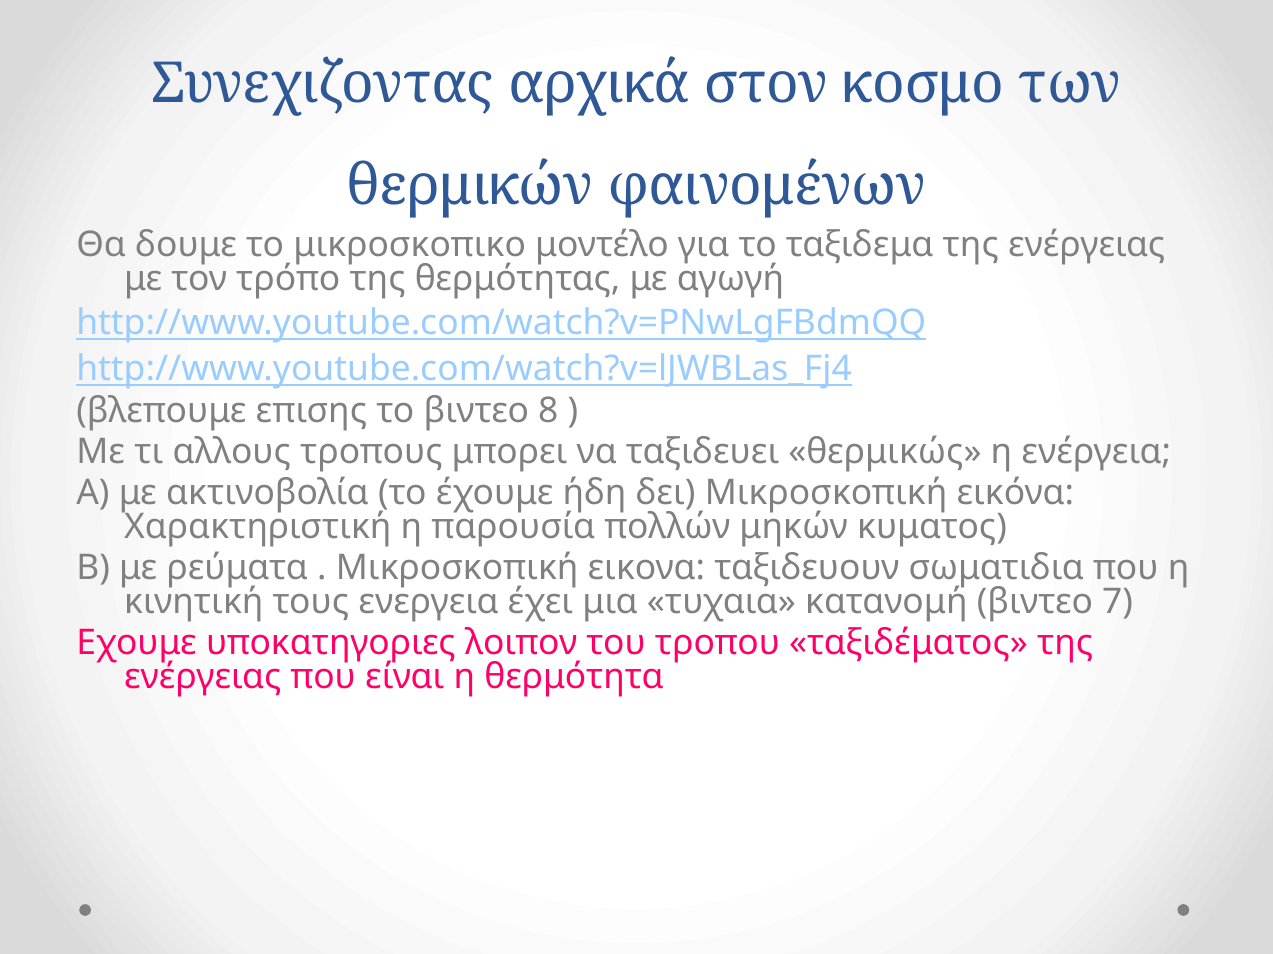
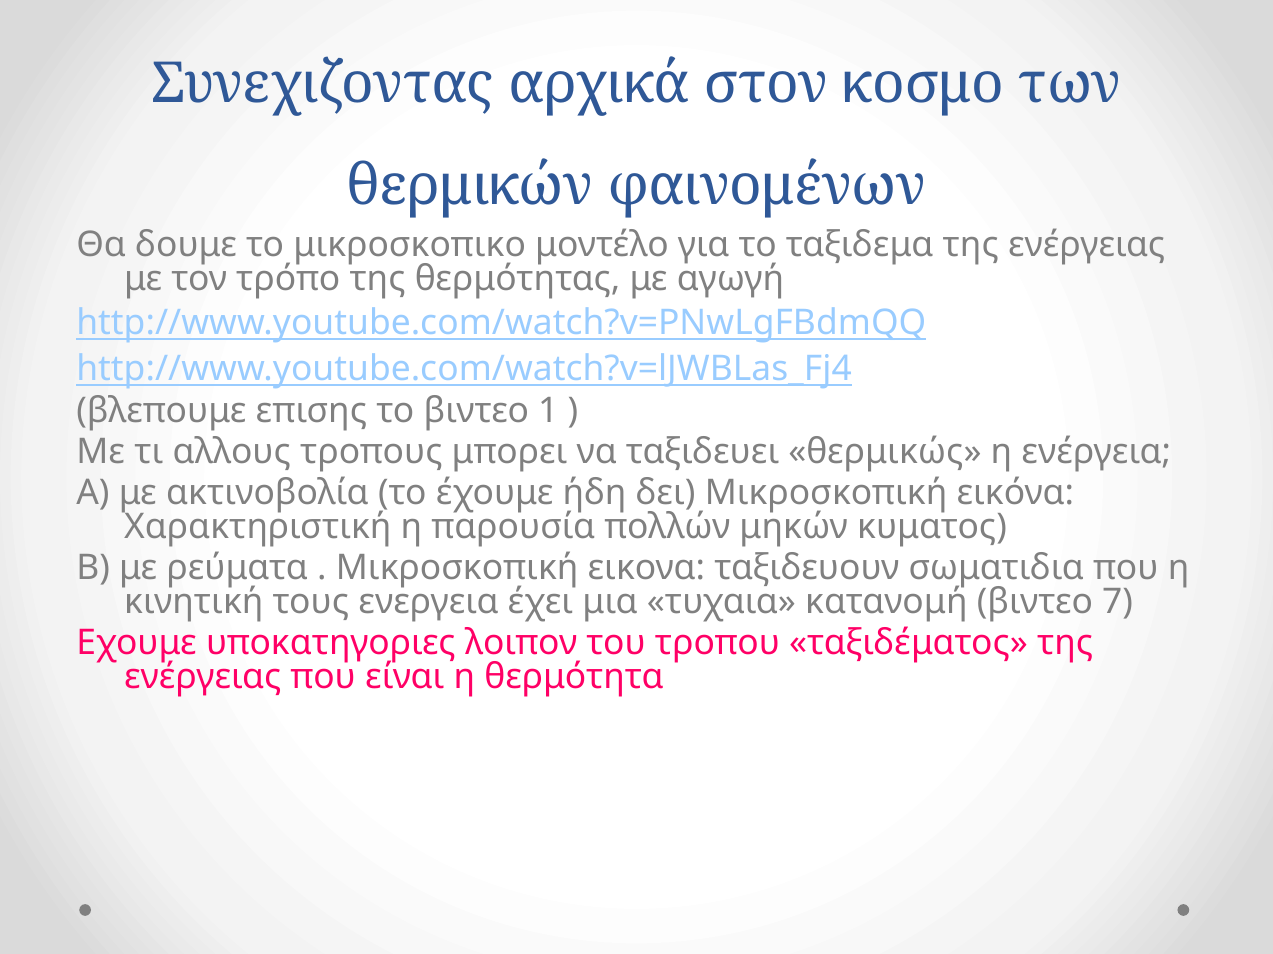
8: 8 -> 1
